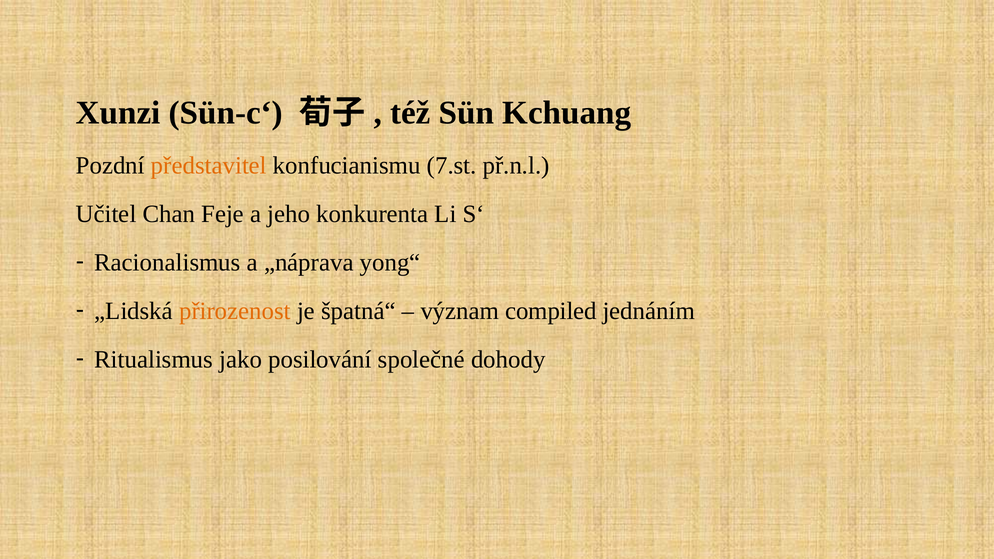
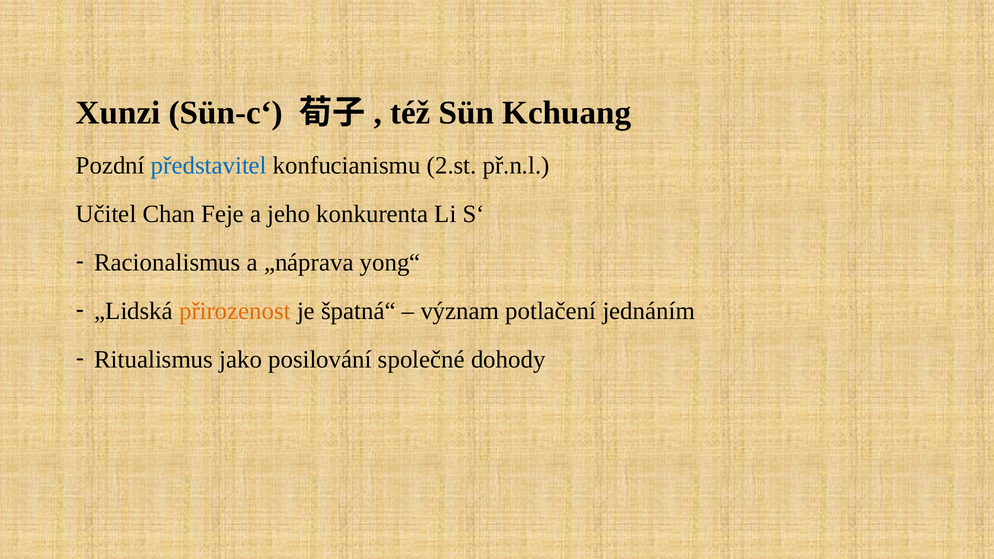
představitel colour: orange -> blue
7.st: 7.st -> 2.st
compiled: compiled -> potlačení
